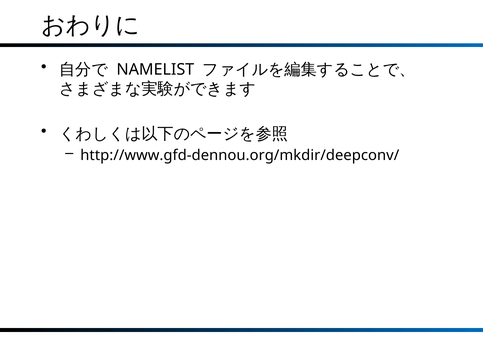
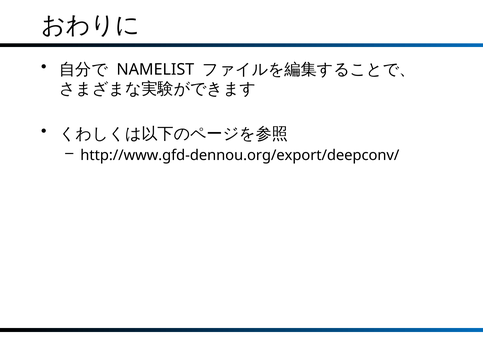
http://www.gfd-dennou.org/mkdir/deepconv/: http://www.gfd-dennou.org/mkdir/deepconv/ -> http://www.gfd-dennou.org/export/deepconv/
